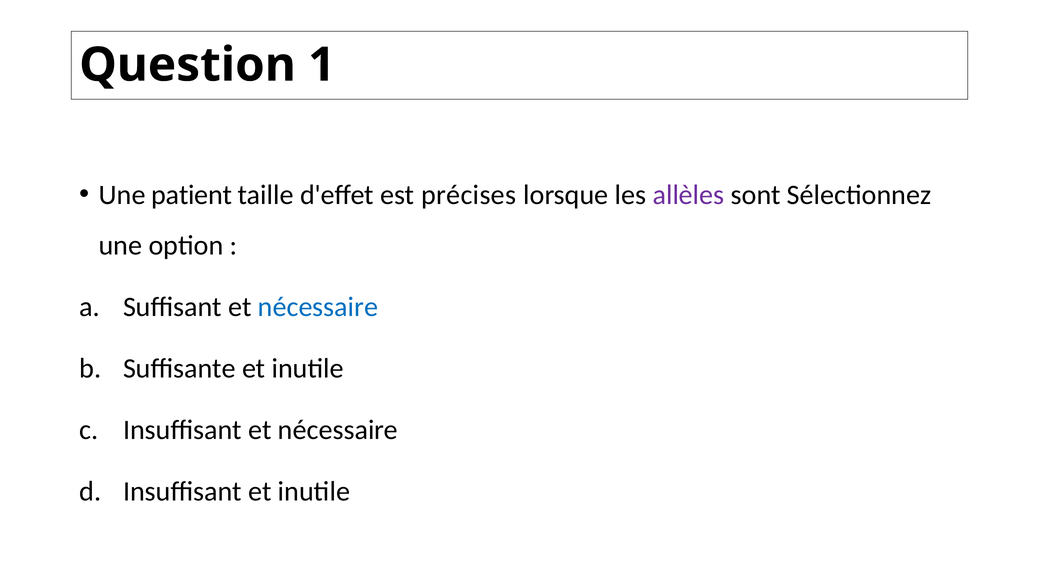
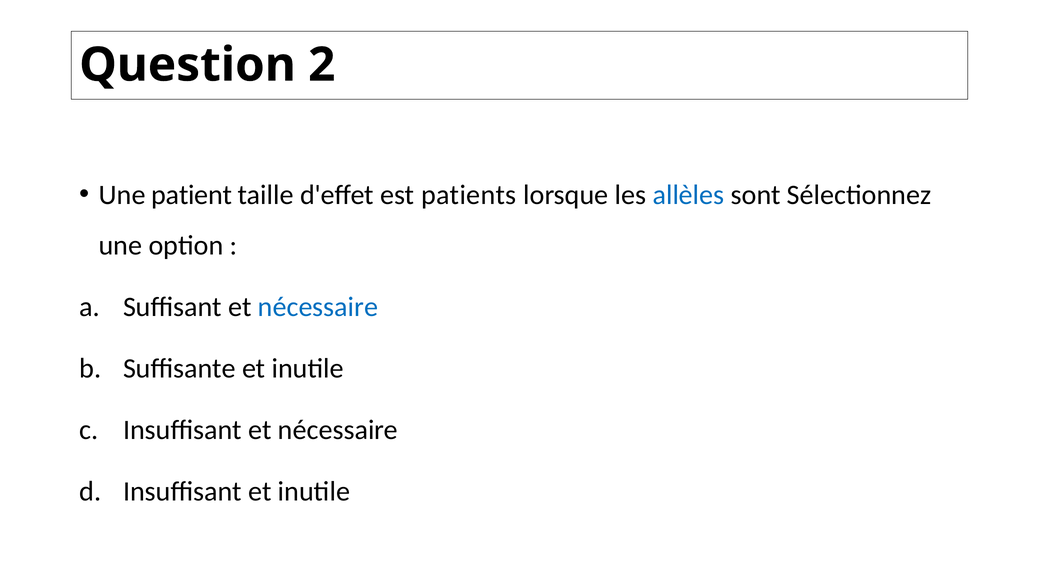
1: 1 -> 2
précises: précises -> patients
allèles colour: purple -> blue
